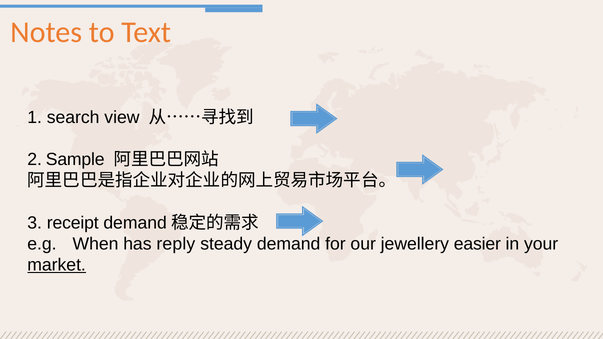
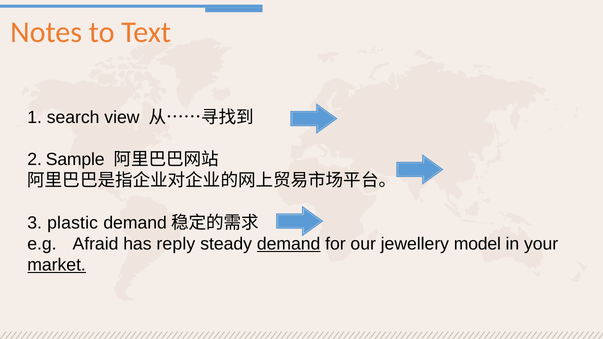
receipt: receipt -> plastic
When: When -> Afraid
demand at (289, 244) underline: none -> present
easier: easier -> model
